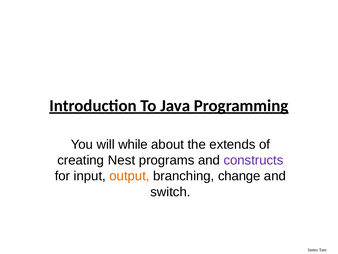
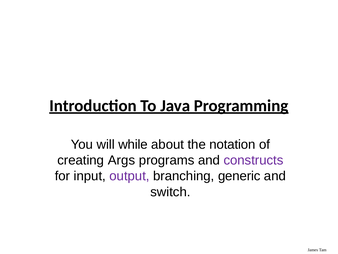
extends: extends -> notation
Nest: Nest -> Args
output colour: orange -> purple
change: change -> generic
